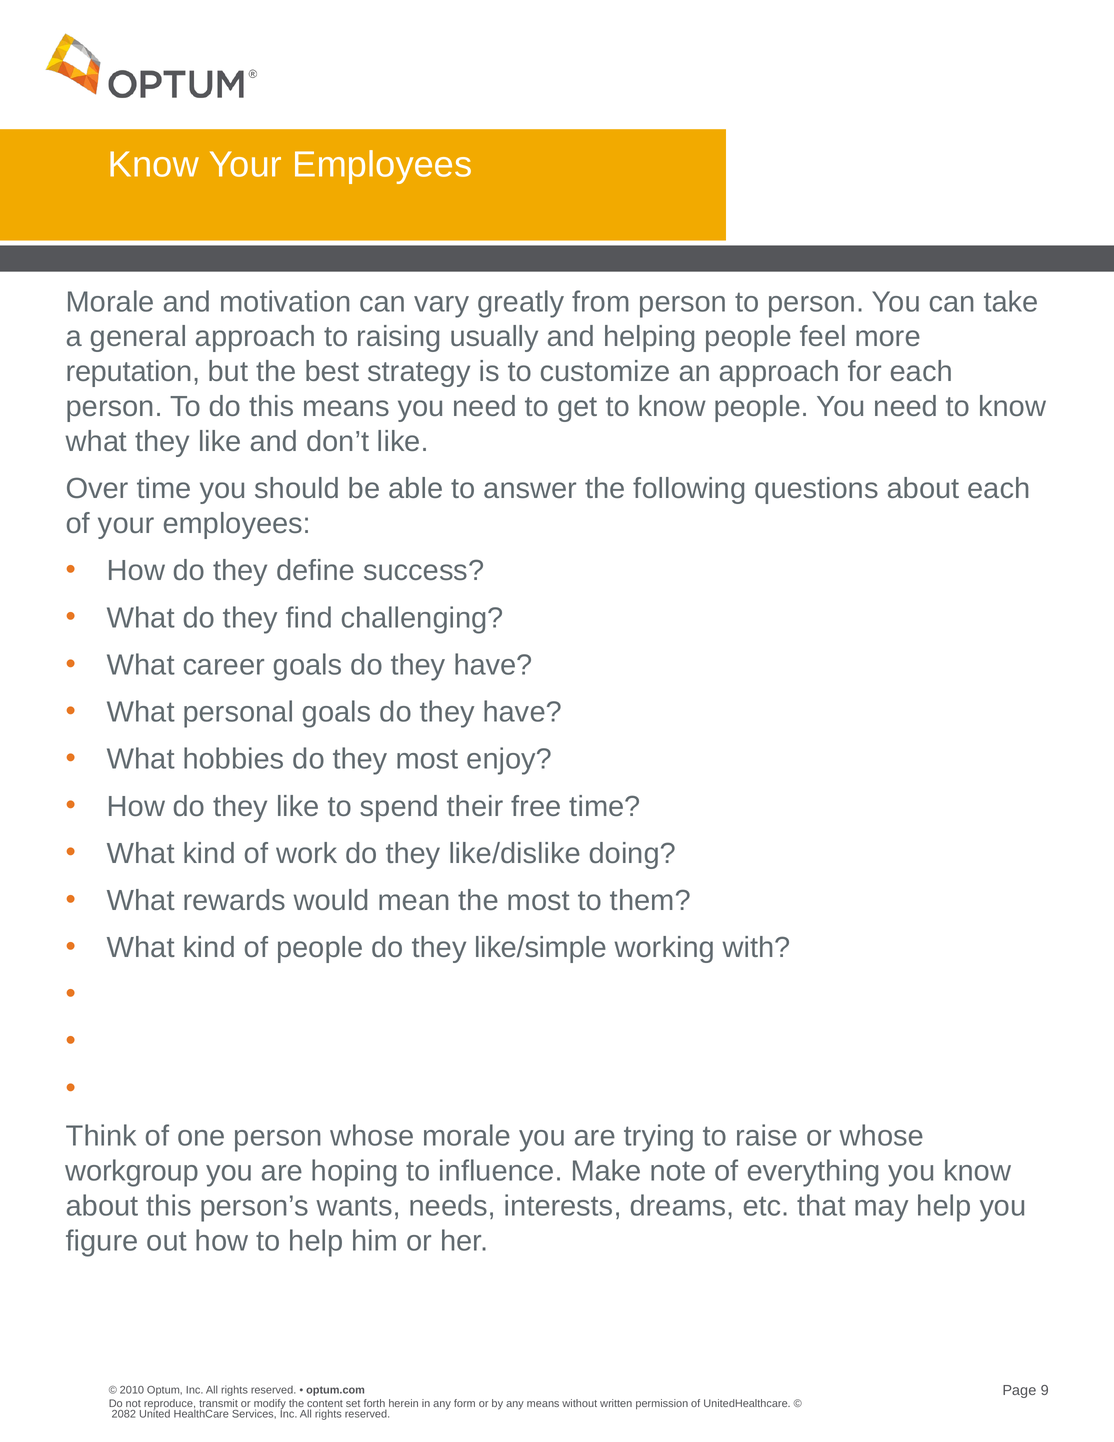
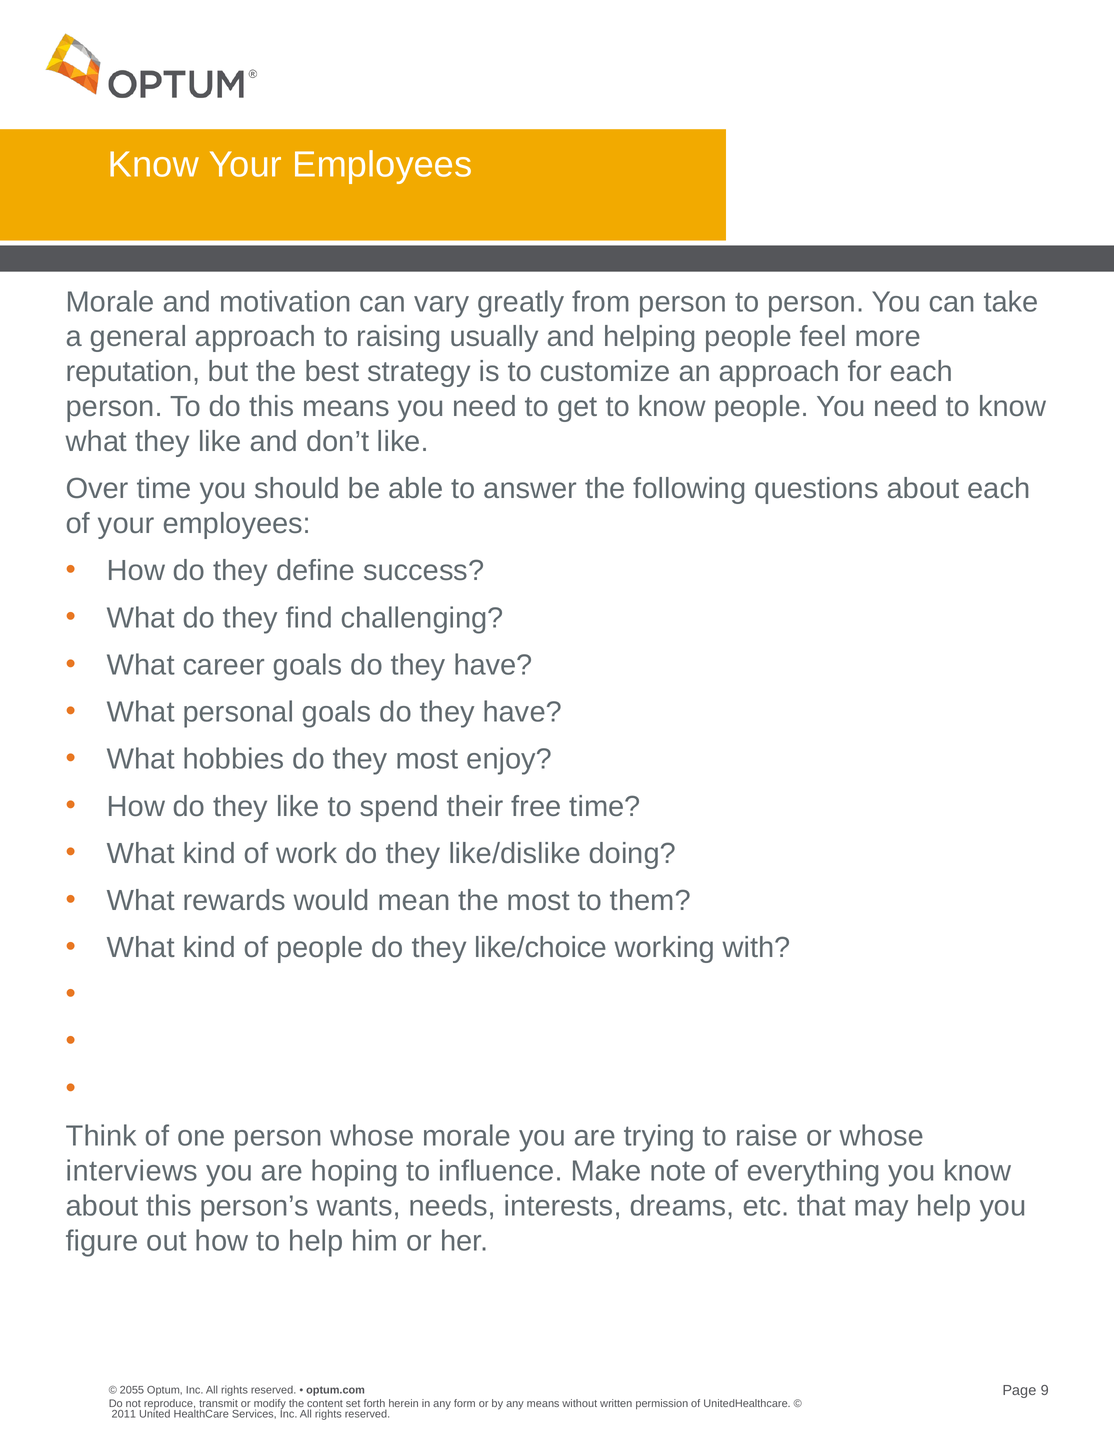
like/simple: like/simple -> like/choice
workgroup: workgroup -> interviews
2010: 2010 -> 2055
2082: 2082 -> 2011
